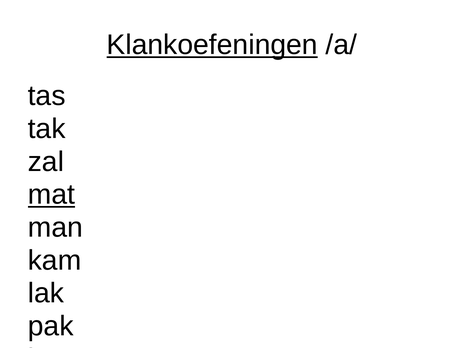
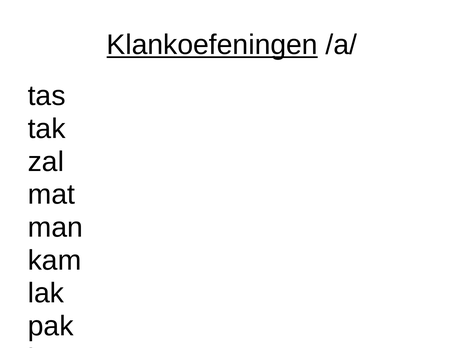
mat underline: present -> none
